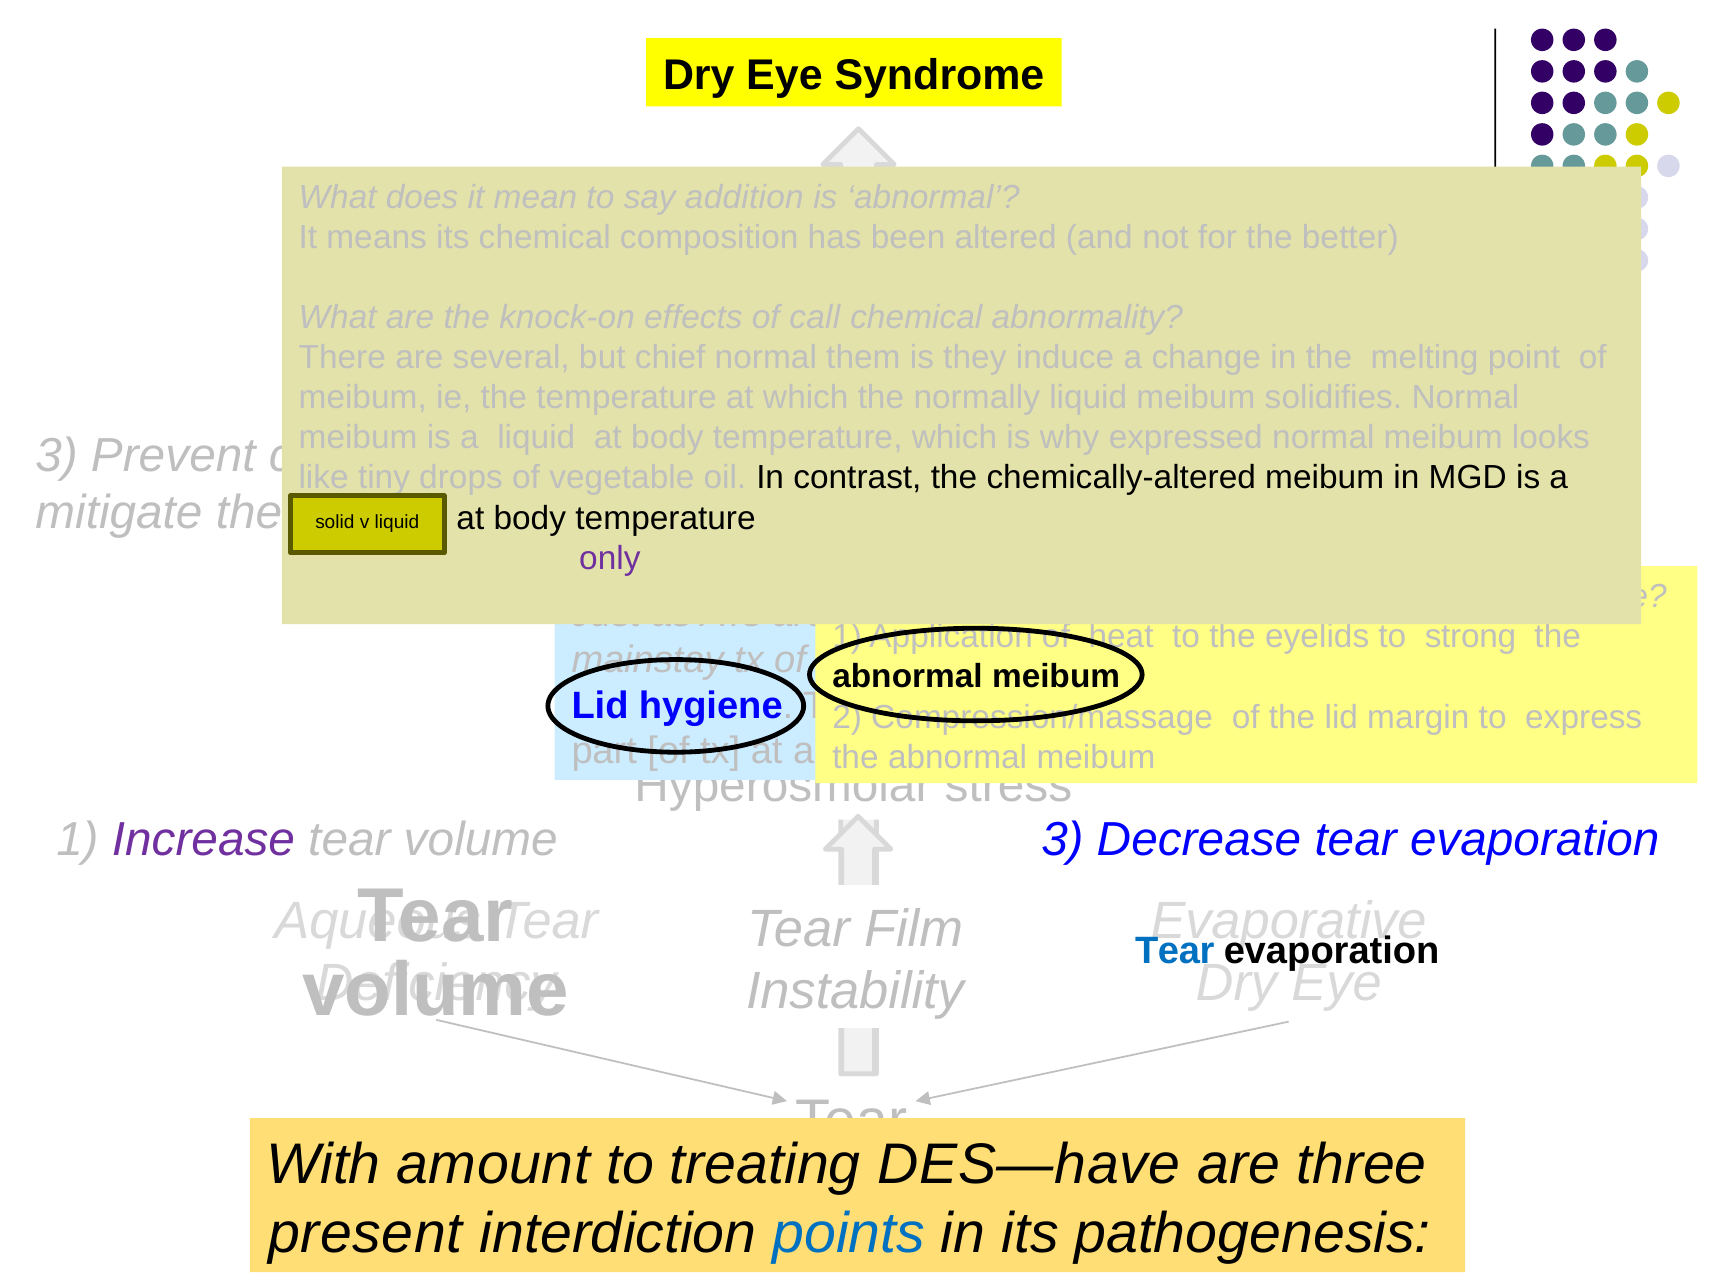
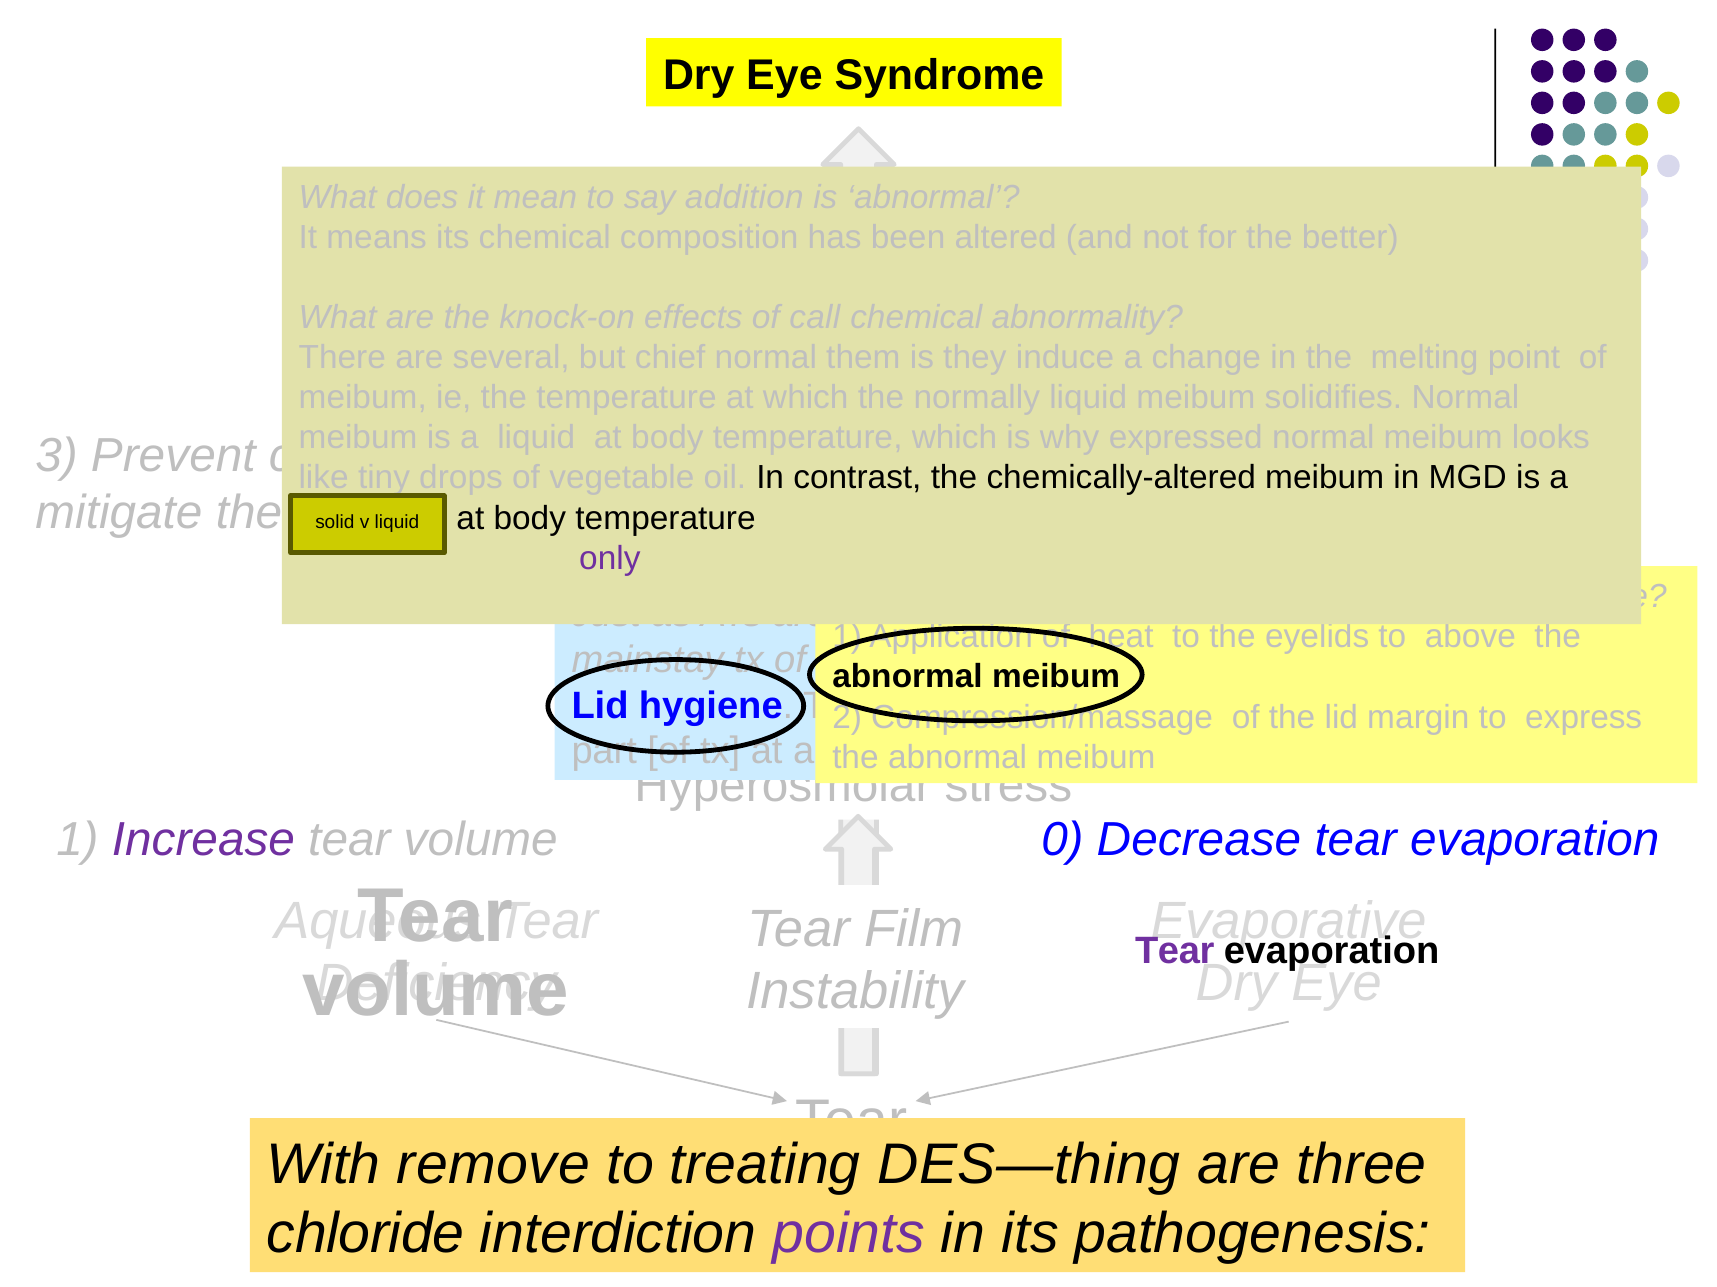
strong: strong -> above
volume 3: 3 -> 0
Tear at (1175, 952) colour: blue -> purple
amount: amount -> remove
DES—have: DES—have -> DES—thing
present: present -> chloride
points colour: blue -> purple
